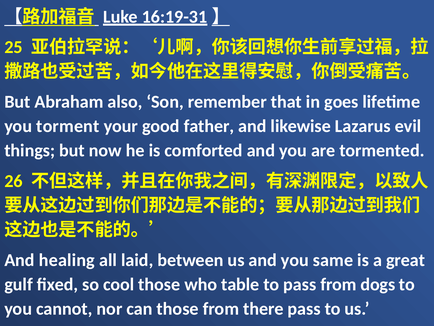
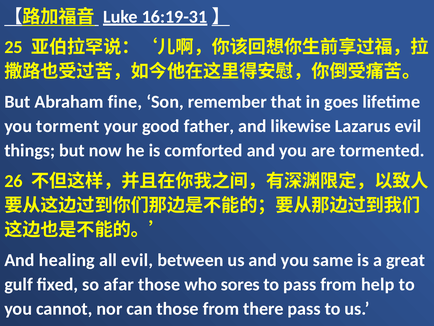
also: also -> fine
all laid: laid -> evil
cool: cool -> afar
table: table -> sores
dogs: dogs -> help
